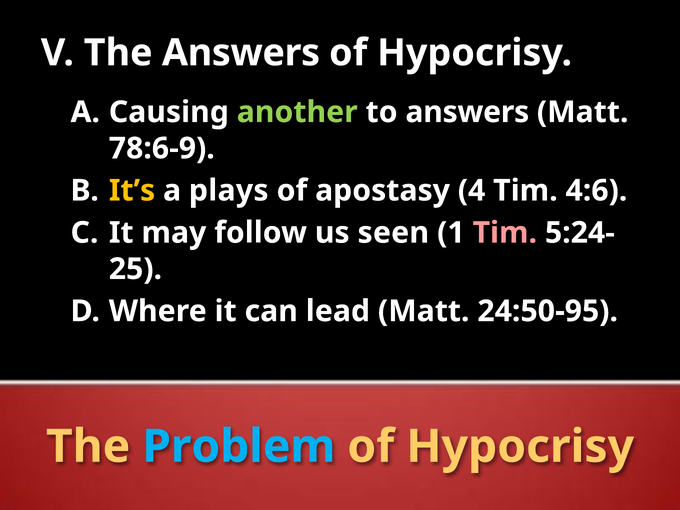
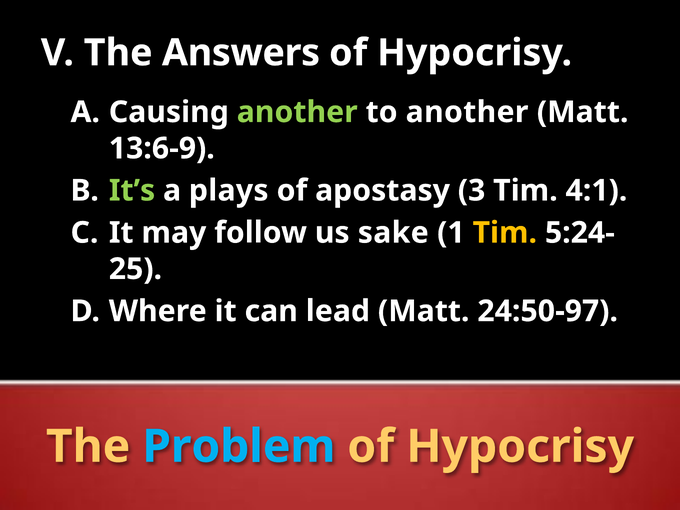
to answers: answers -> another
78:6-9: 78:6-9 -> 13:6-9
It’s colour: yellow -> light green
4: 4 -> 3
4:6: 4:6 -> 4:1
seen: seen -> sake
Tim at (505, 233) colour: pink -> yellow
24:50-95: 24:50-95 -> 24:50-97
